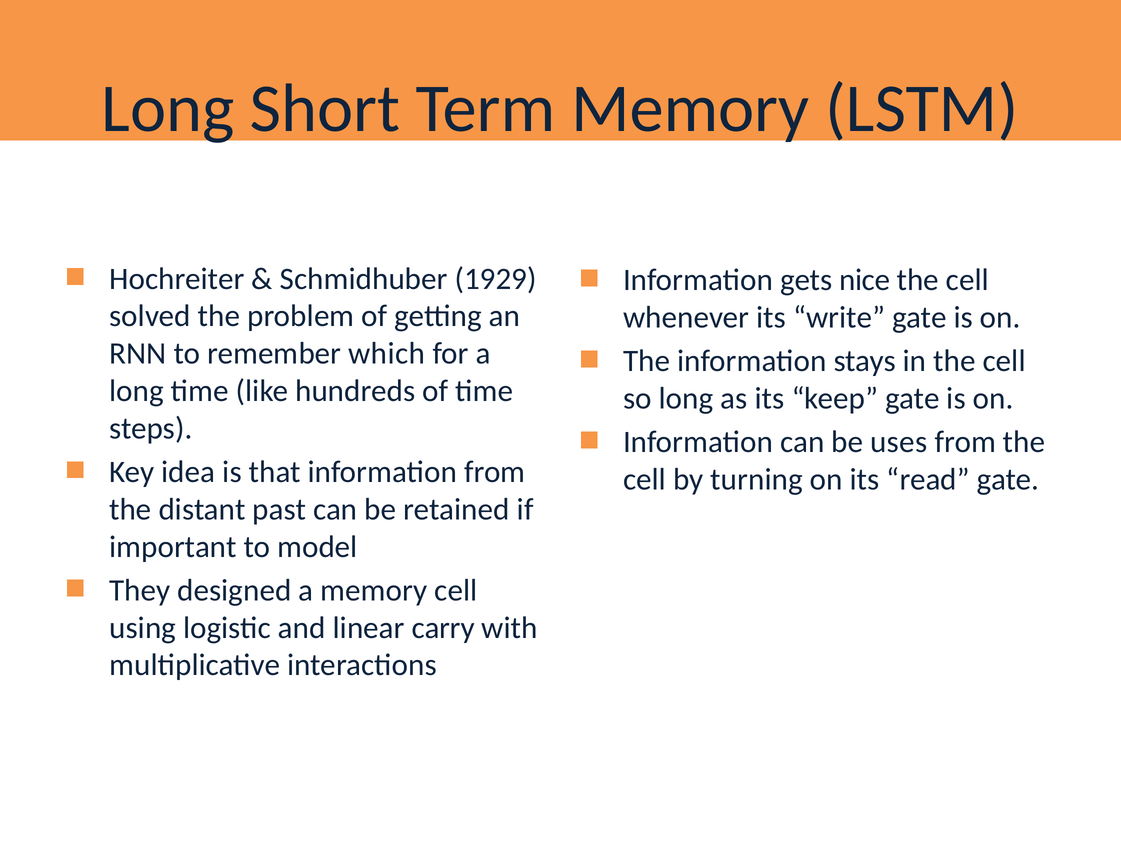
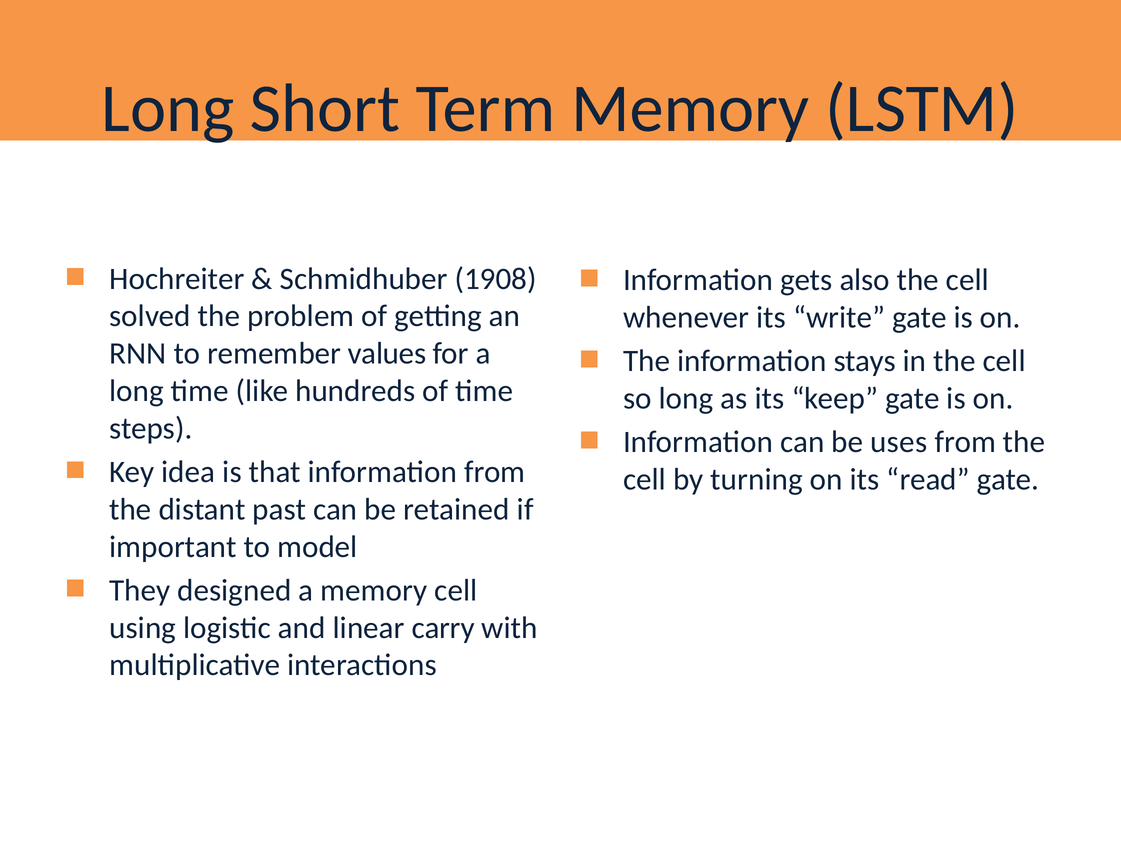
1929: 1929 -> 1908
nice: nice -> also
which: which -> values
